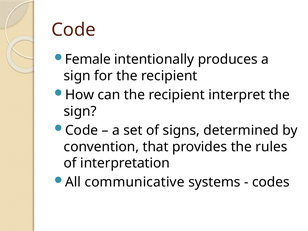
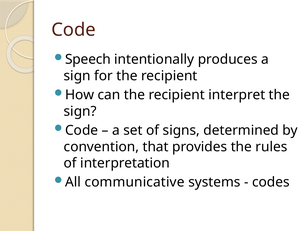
Female: Female -> Speech
